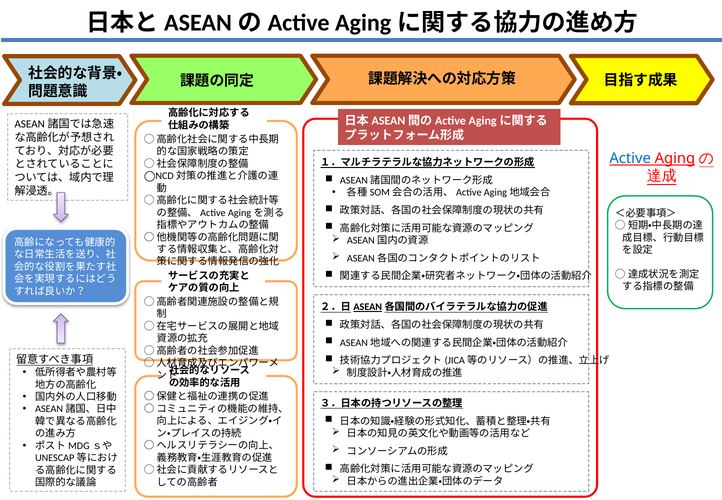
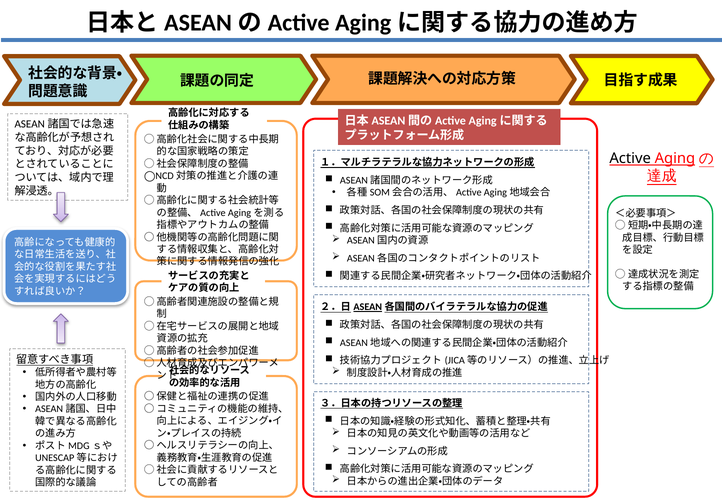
Active at (630, 158) colour: blue -> black
